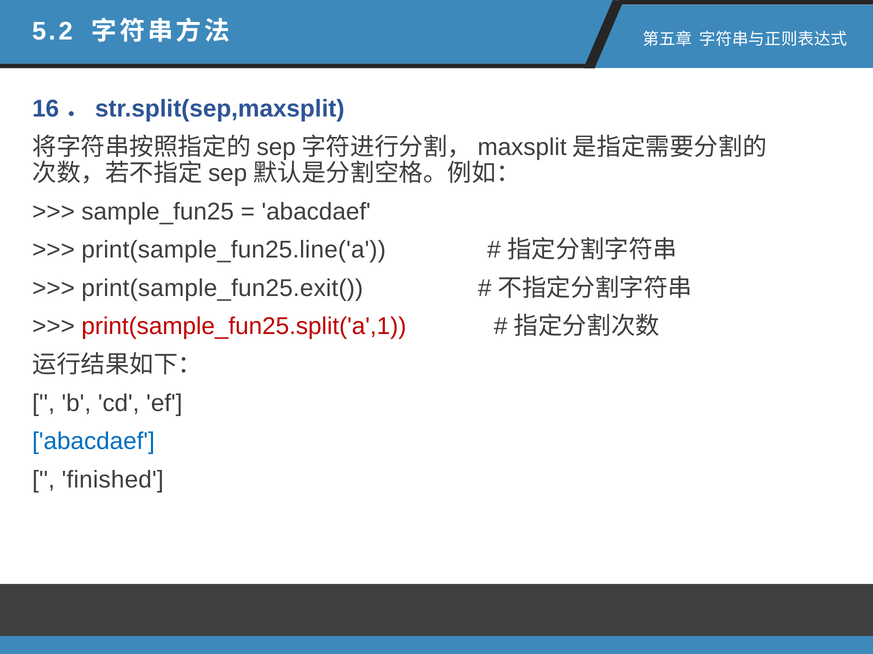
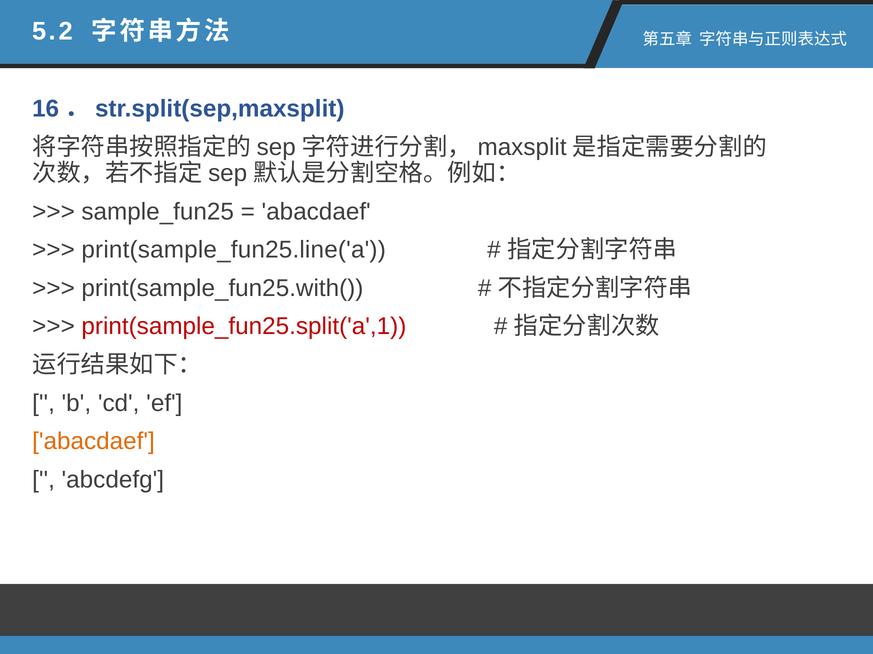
print(sample_fun25.exit(: print(sample_fun25.exit( -> print(sample_fun25.with(
abacdaef at (93, 442) colour: blue -> orange
finished: finished -> abcdefg
